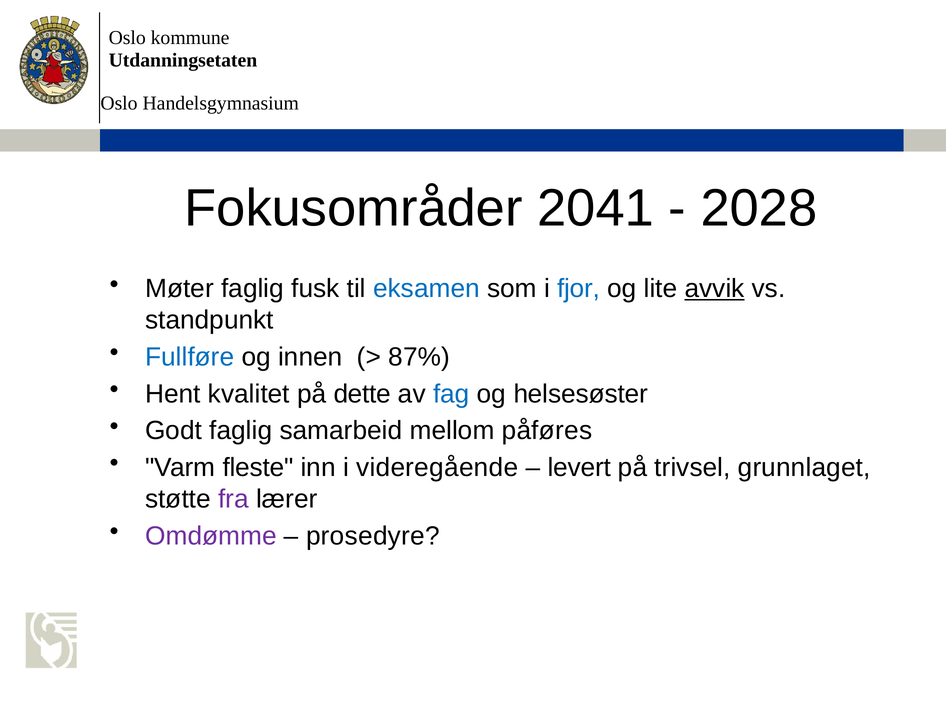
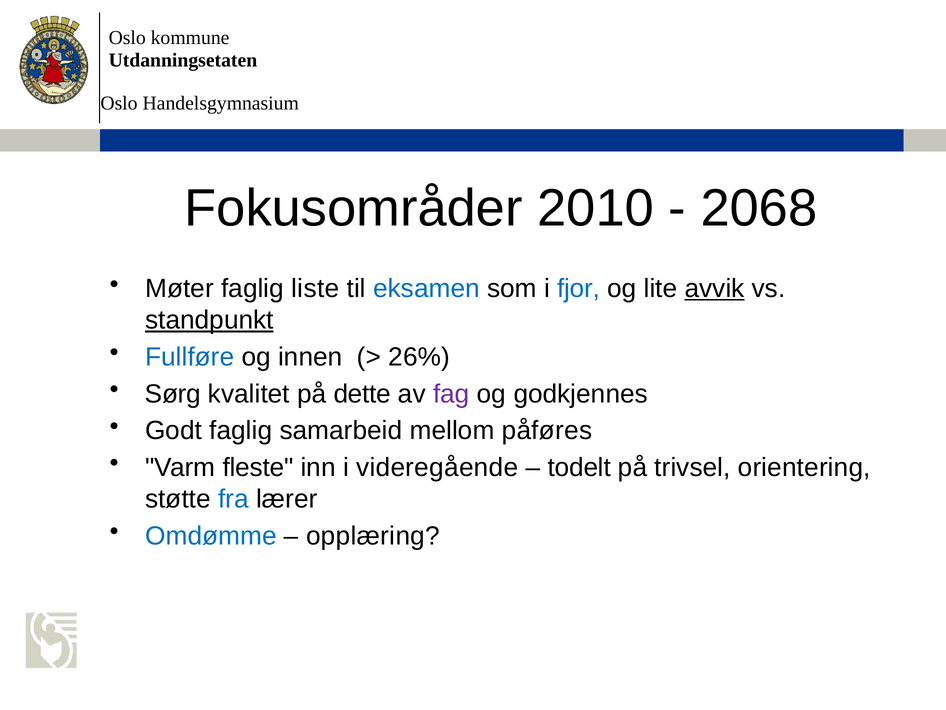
2041: 2041 -> 2010
2028: 2028 -> 2068
fusk: fusk -> liste
standpunkt underline: none -> present
87%: 87% -> 26%
Hent: Hent -> Sørg
fag colour: blue -> purple
helsesøster: helsesøster -> godkjennes
levert: levert -> todelt
grunnlaget: grunnlaget -> orientering
fra colour: purple -> blue
Omdømme colour: purple -> blue
prosedyre: prosedyre -> opplæring
